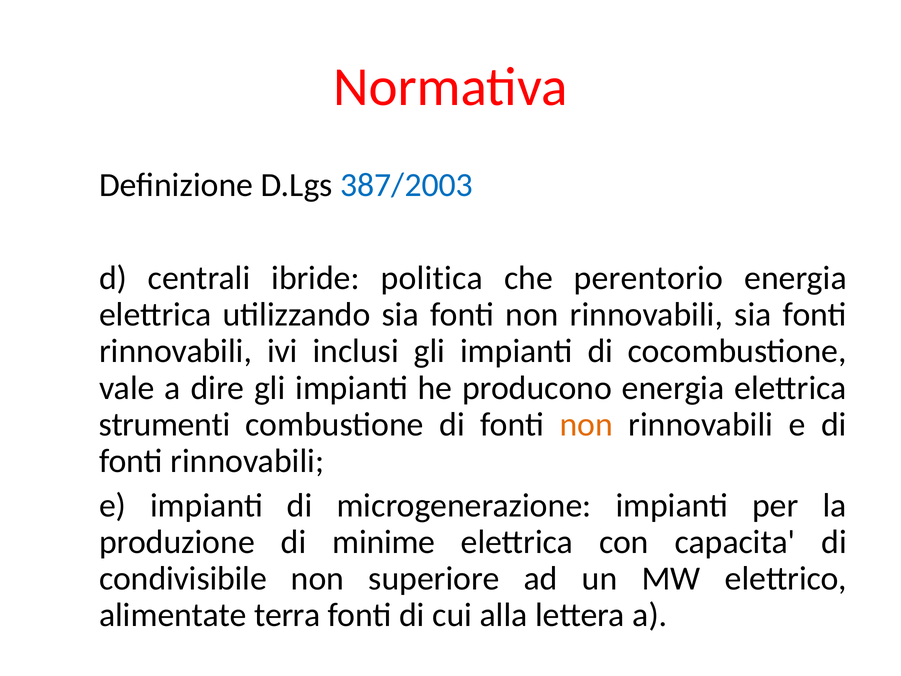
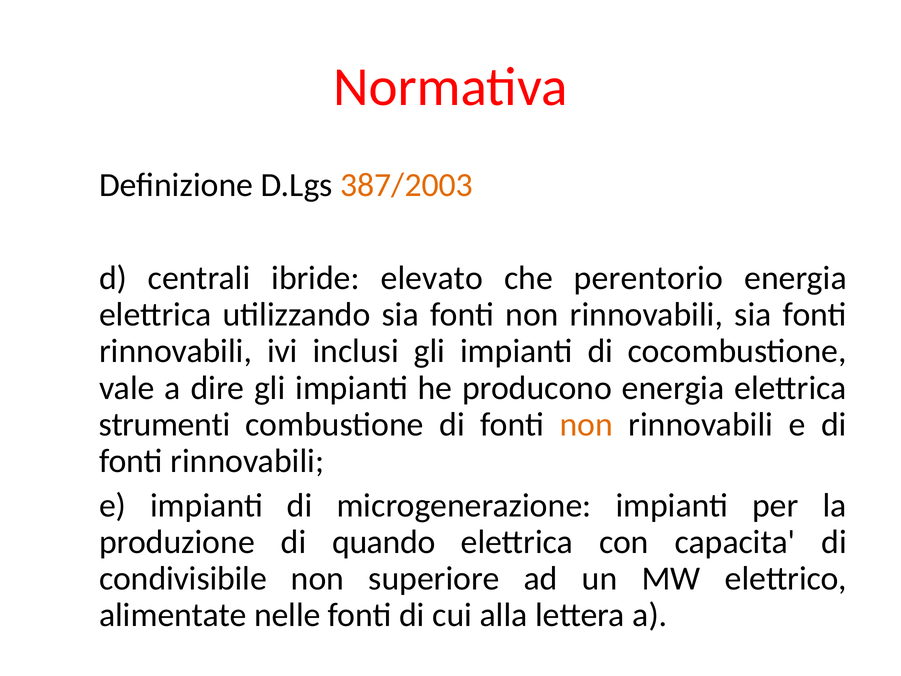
387/2003 colour: blue -> orange
politica: politica -> elevato
minime: minime -> quando
terra: terra -> nelle
